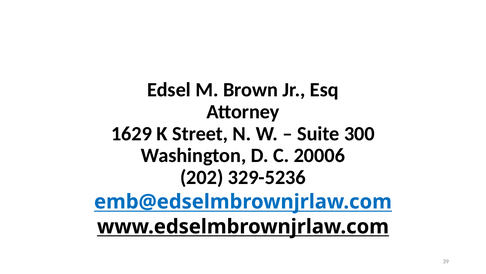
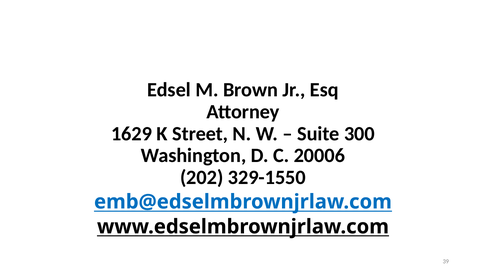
329-5236: 329-5236 -> 329-1550
